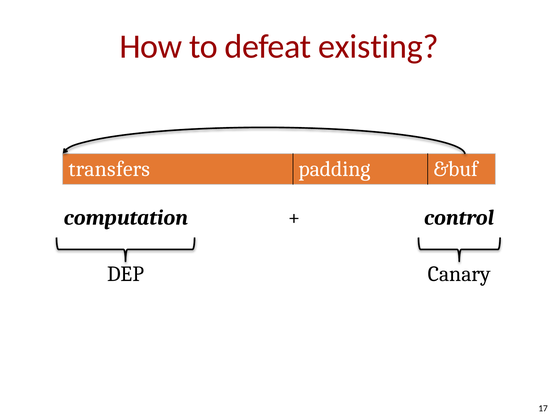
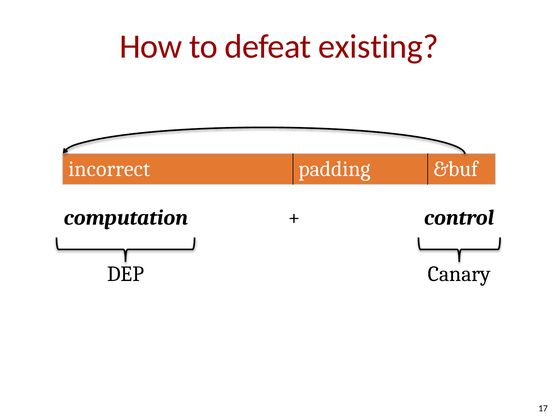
transfers: transfers -> incorrect
